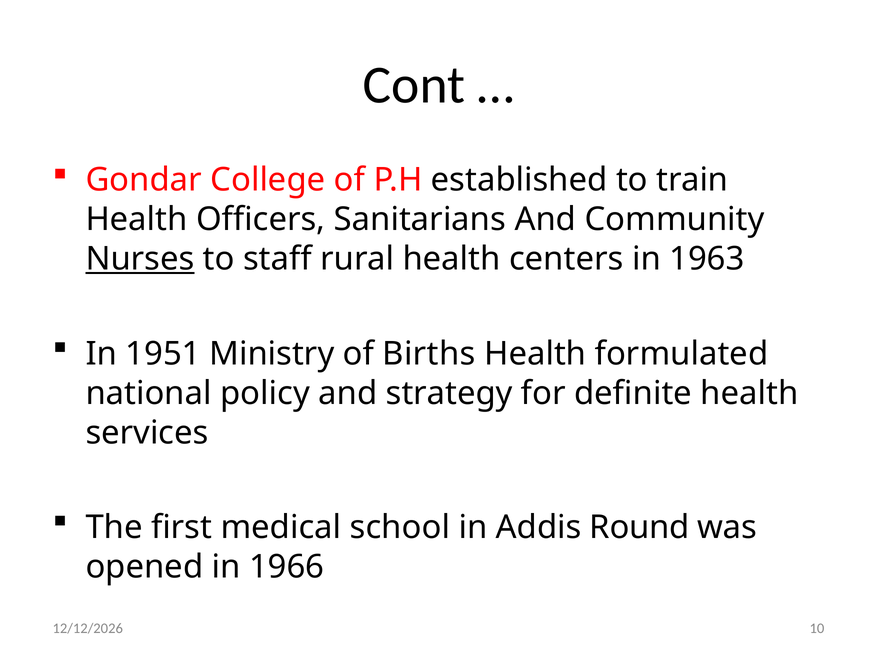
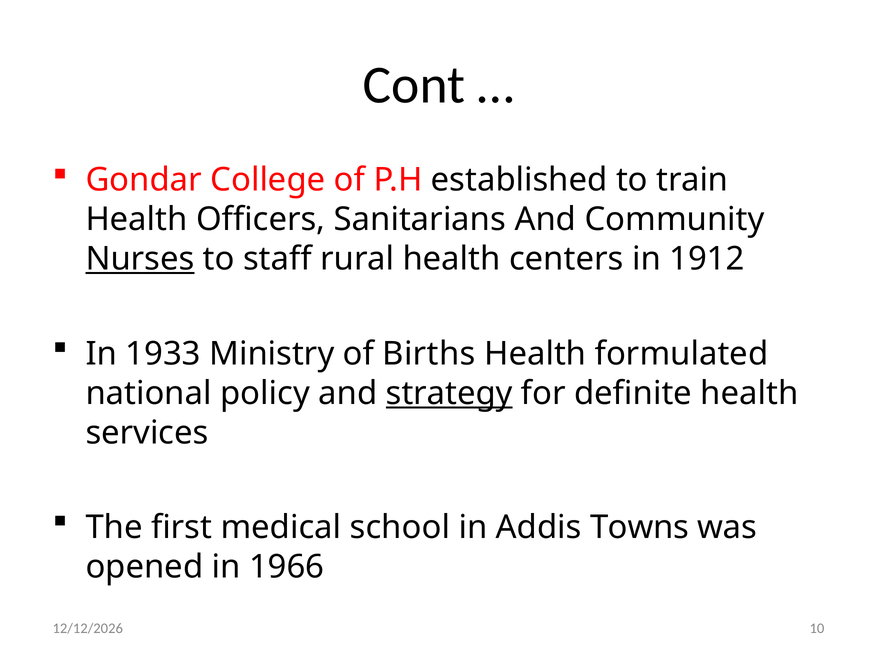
1963: 1963 -> 1912
1951: 1951 -> 1933
strategy underline: none -> present
Round: Round -> Towns
